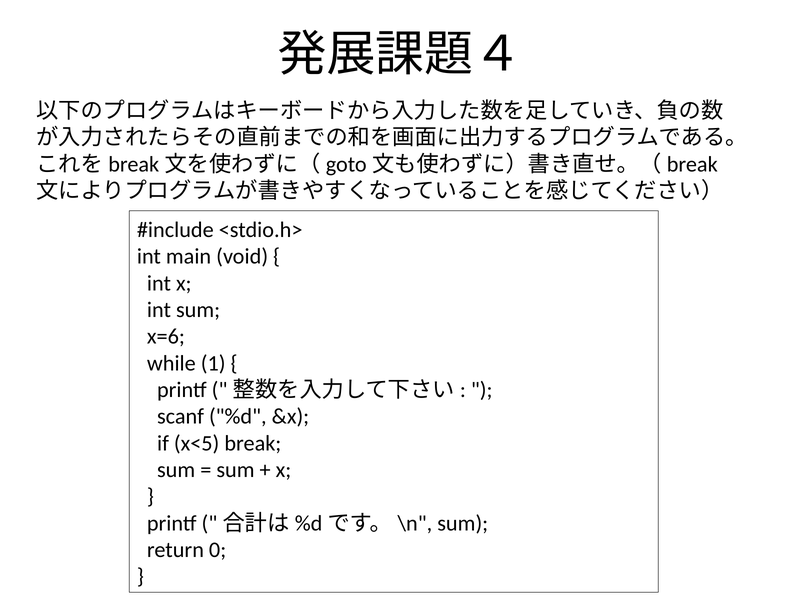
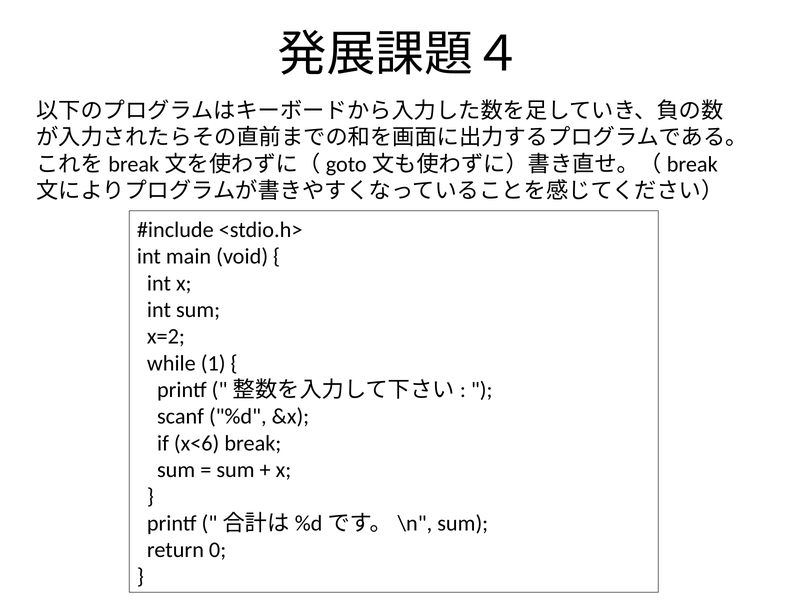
x=6: x=6 -> x=2
x<5: x<5 -> x<6
